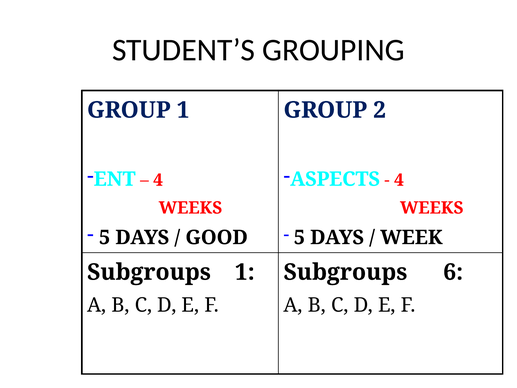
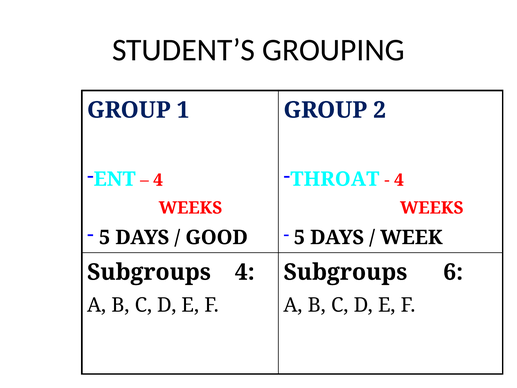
ASPECTS: ASPECTS -> THROAT
Subgroups 1: 1 -> 4
